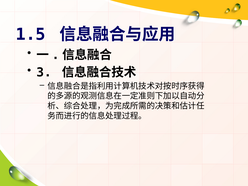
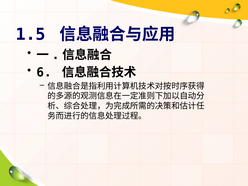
3: 3 -> 6
